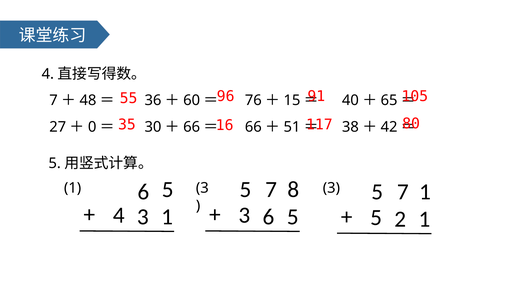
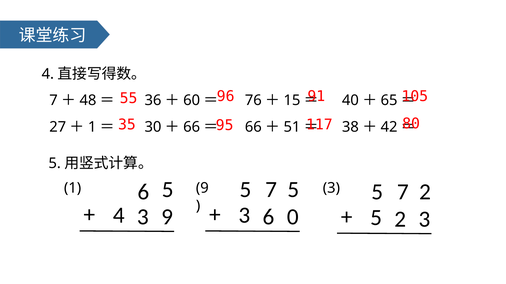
16: 16 -> 95
0 at (92, 127): 0 -> 1
7 8: 8 -> 5
7 1: 1 -> 2
1 3: 3 -> 9
3 1: 1 -> 9
6 5: 5 -> 0
2 1: 1 -> 3
